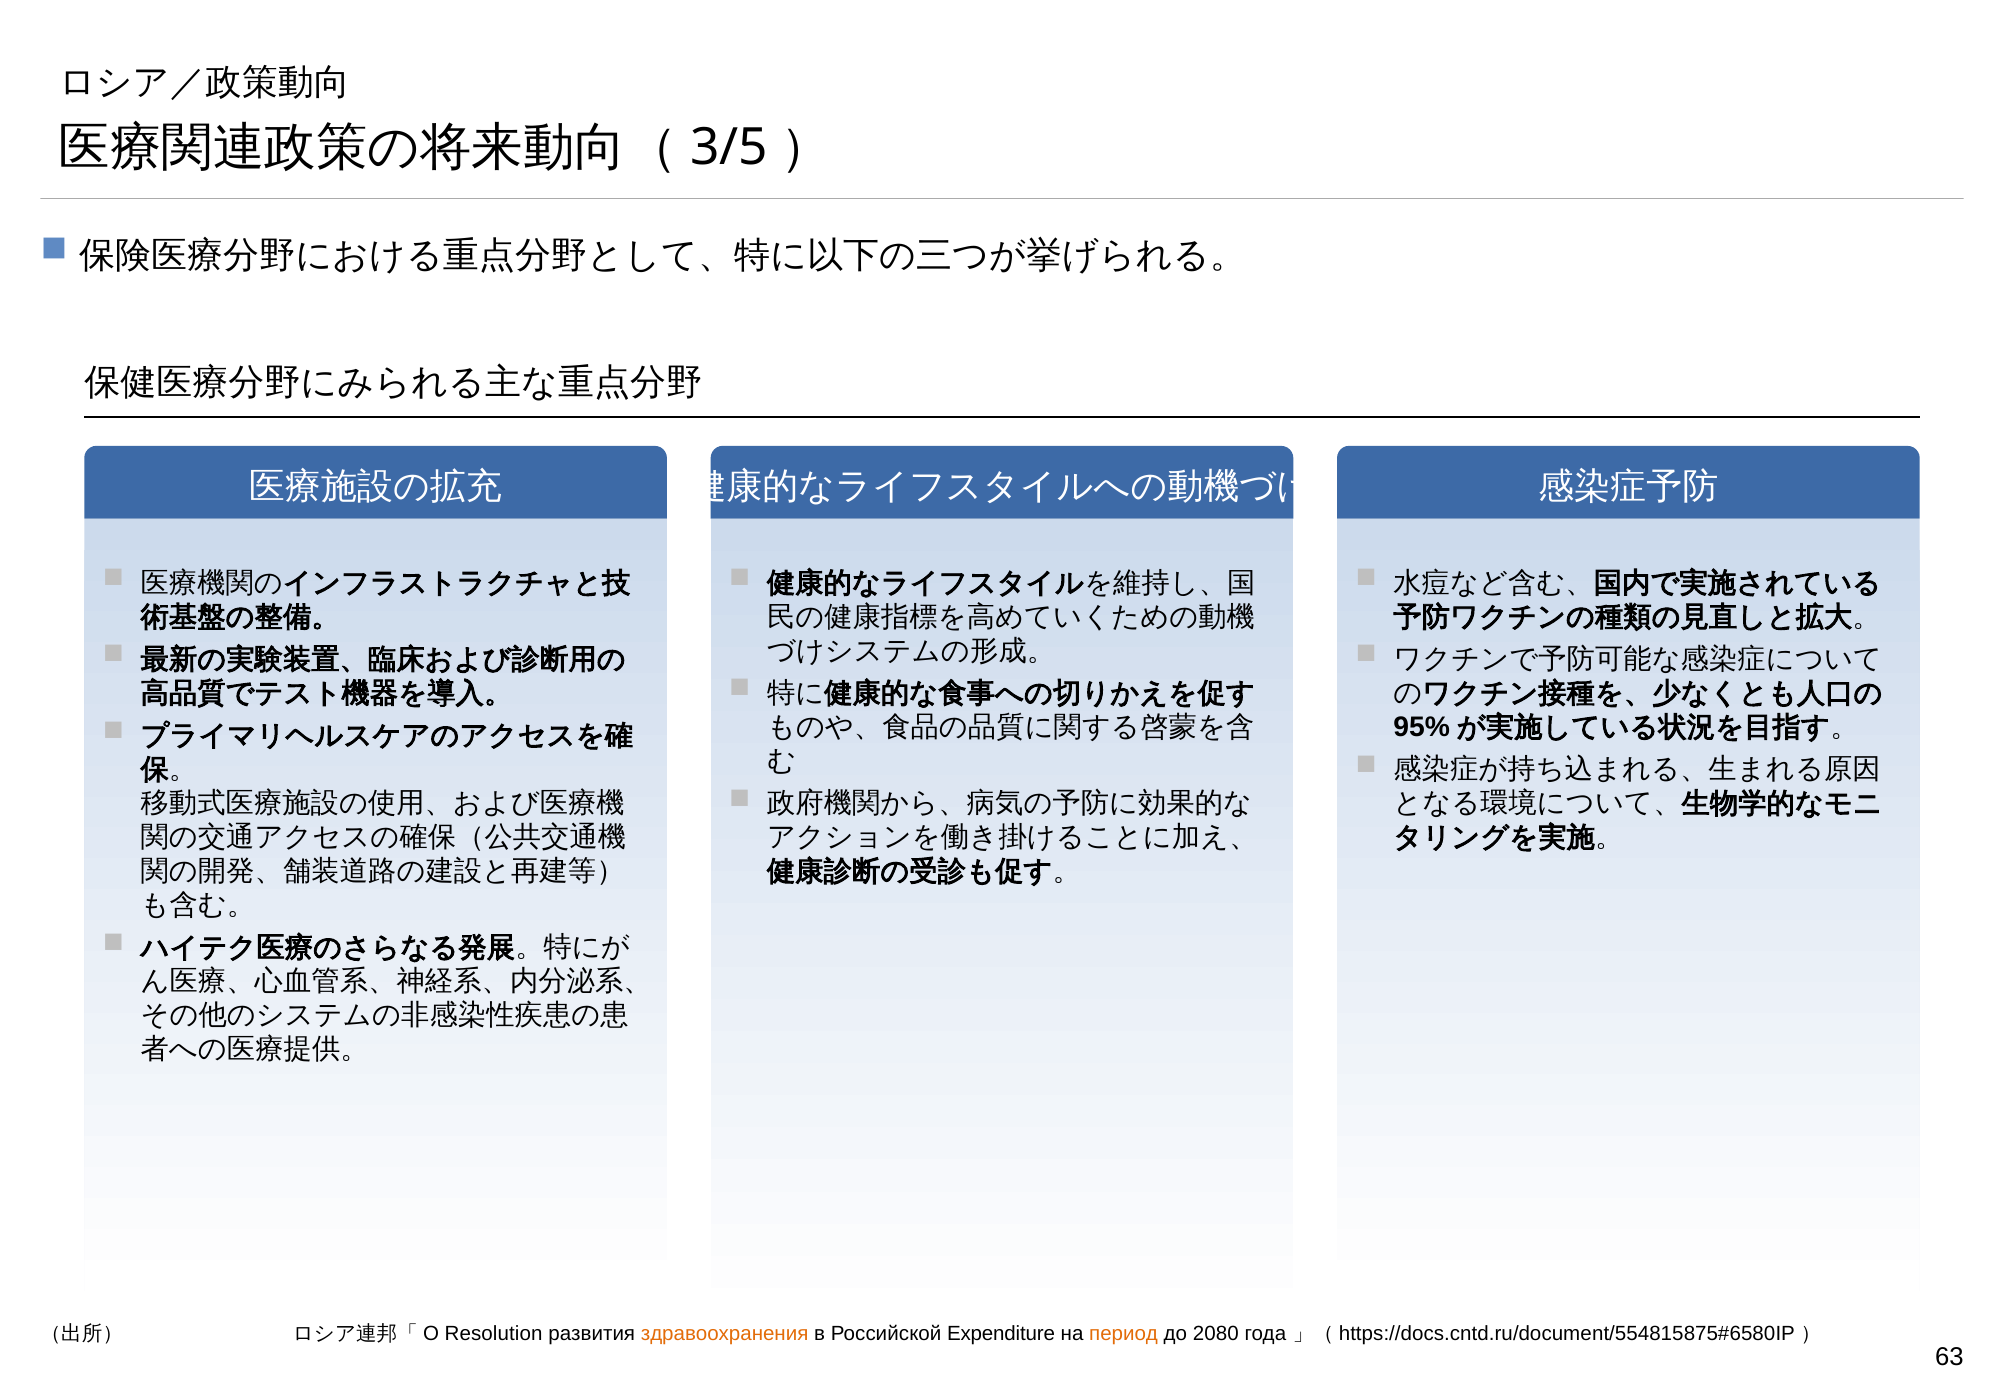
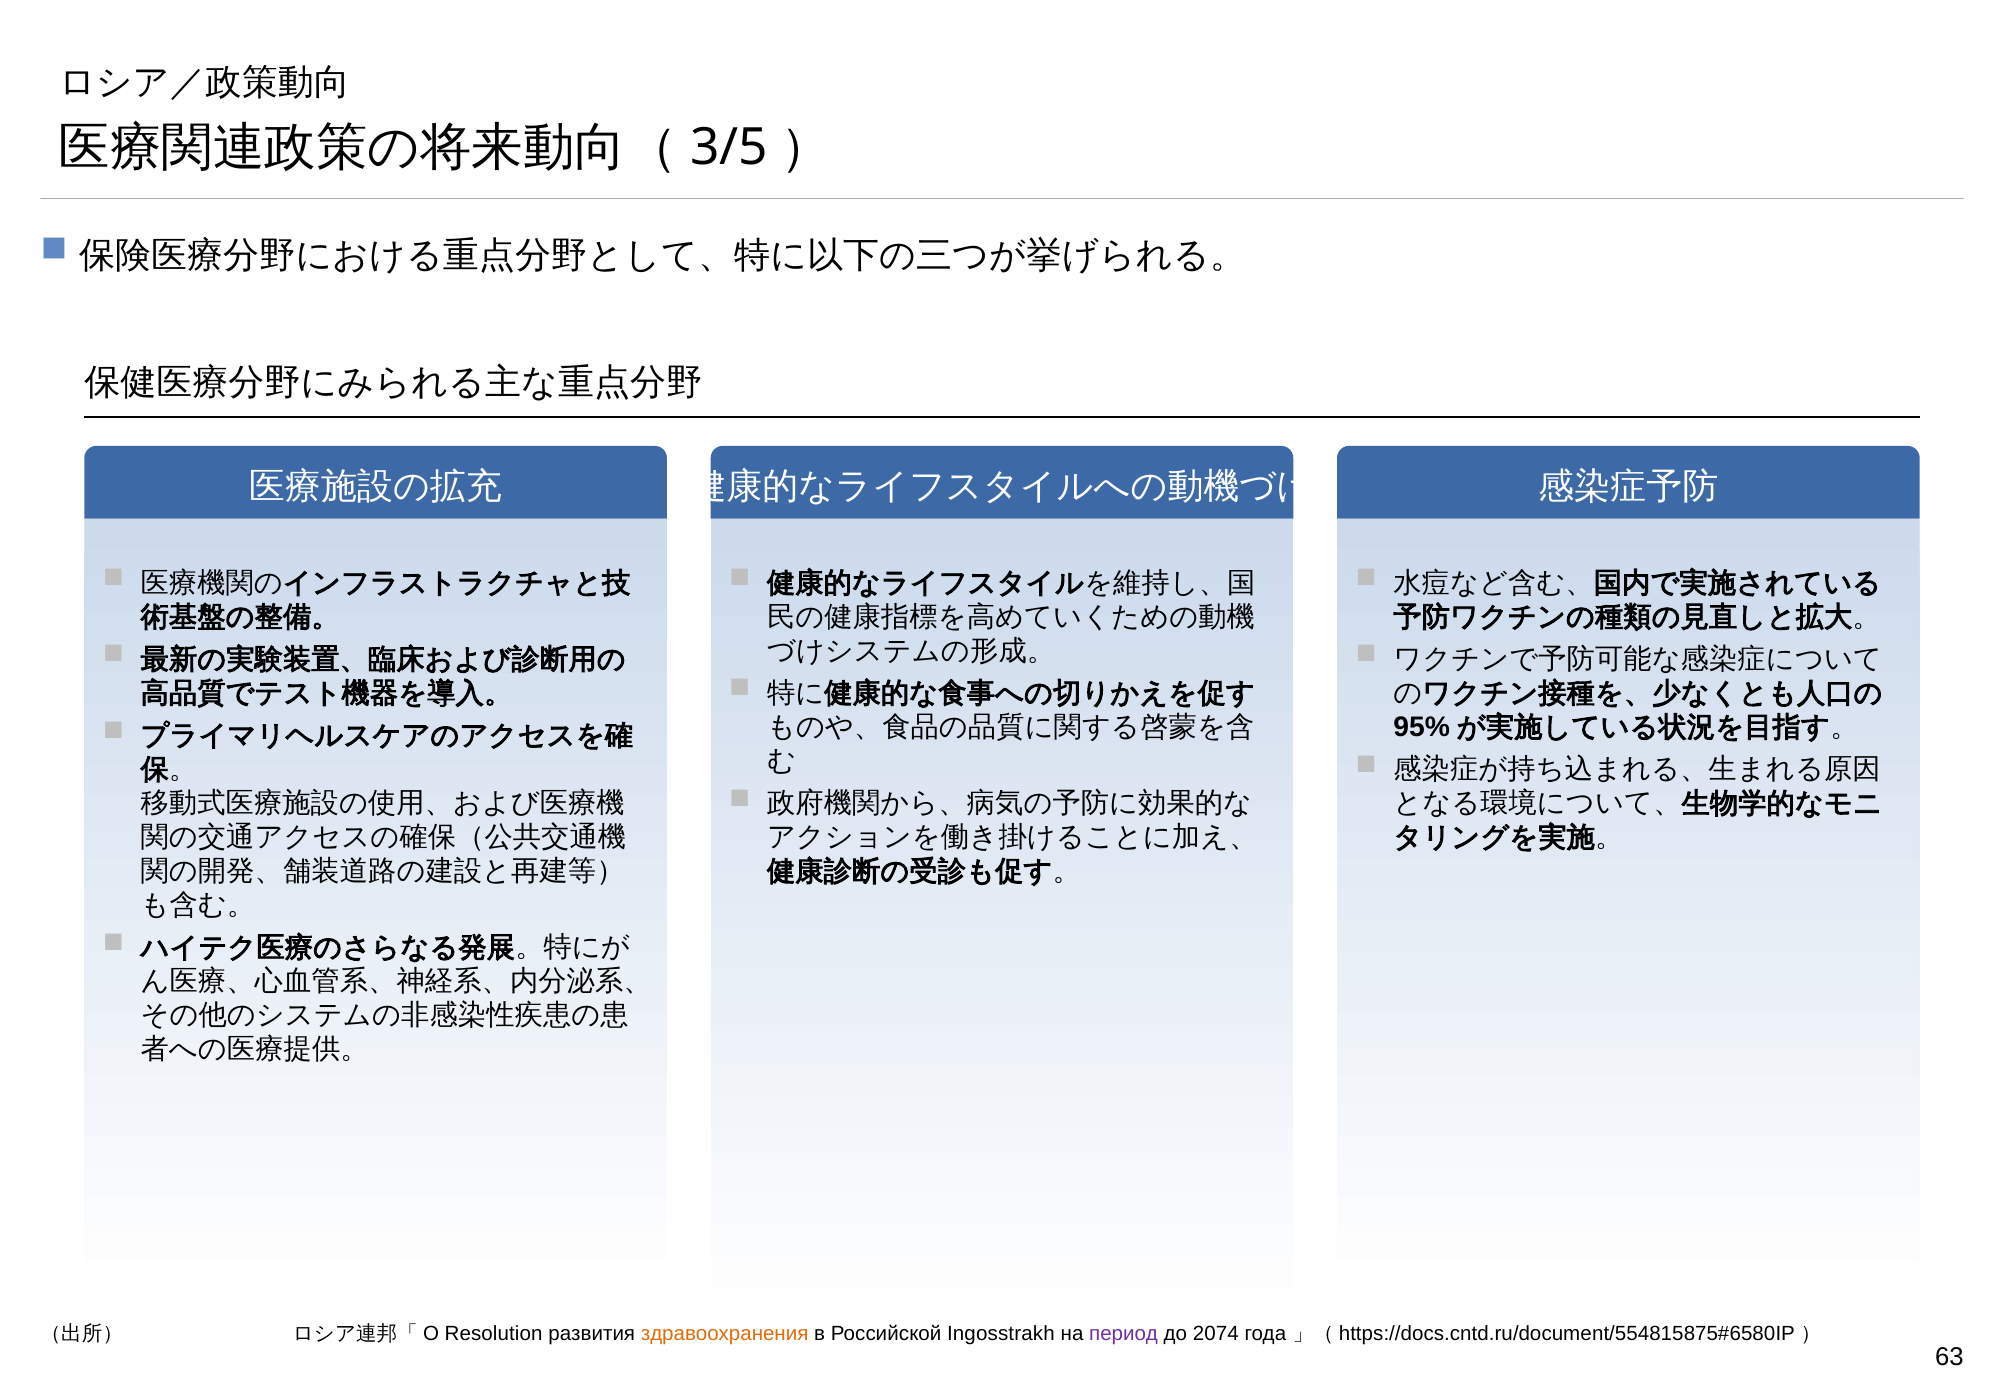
Expenditure: Expenditure -> Ingosstrakh
период colour: orange -> purple
2080: 2080 -> 2074
